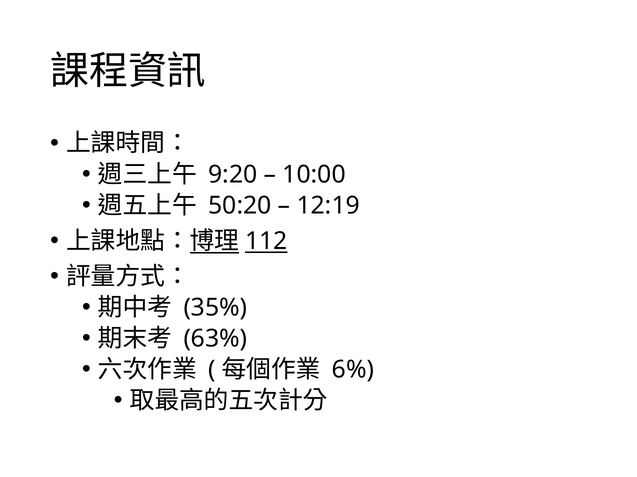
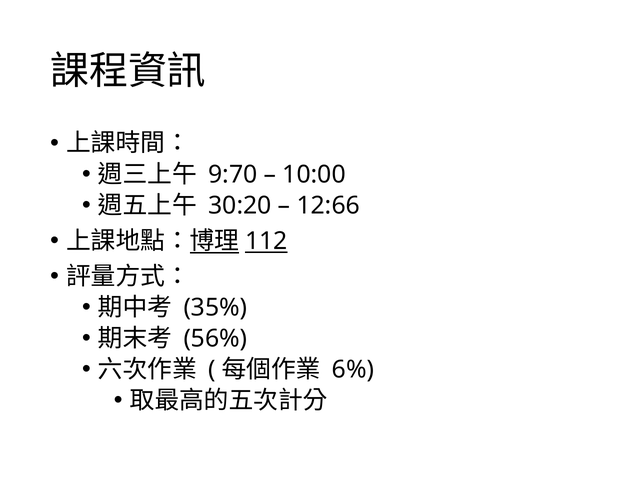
9:20: 9:20 -> 9:70
50:20: 50:20 -> 30:20
12:19: 12:19 -> 12:66
63%: 63% -> 56%
